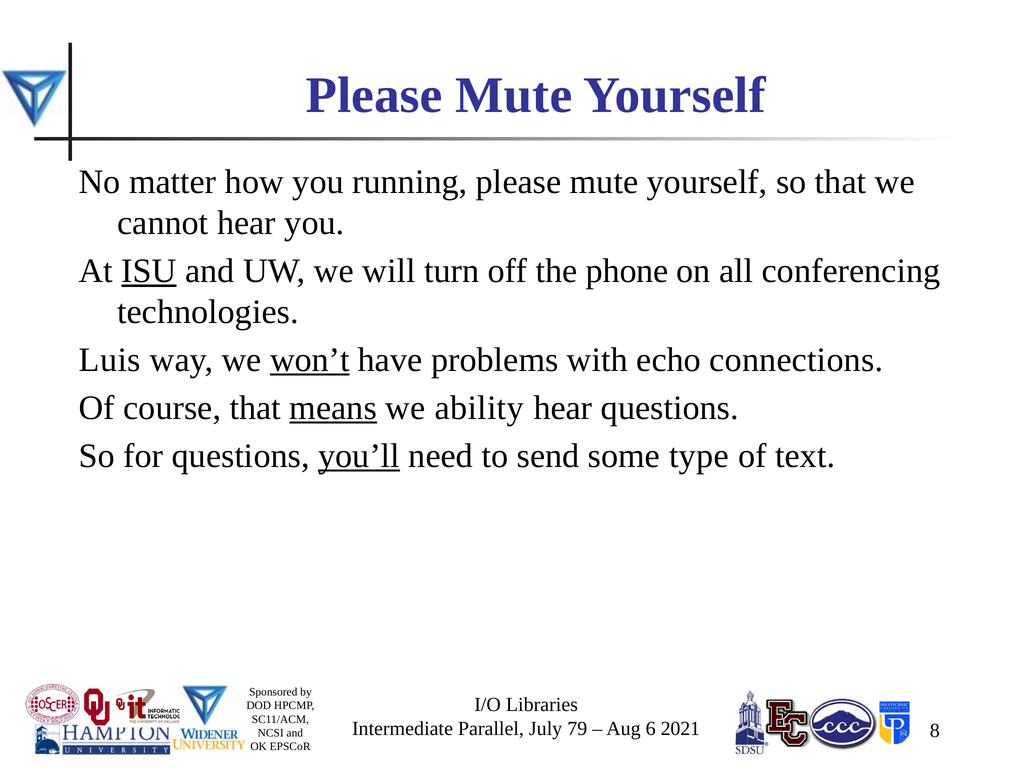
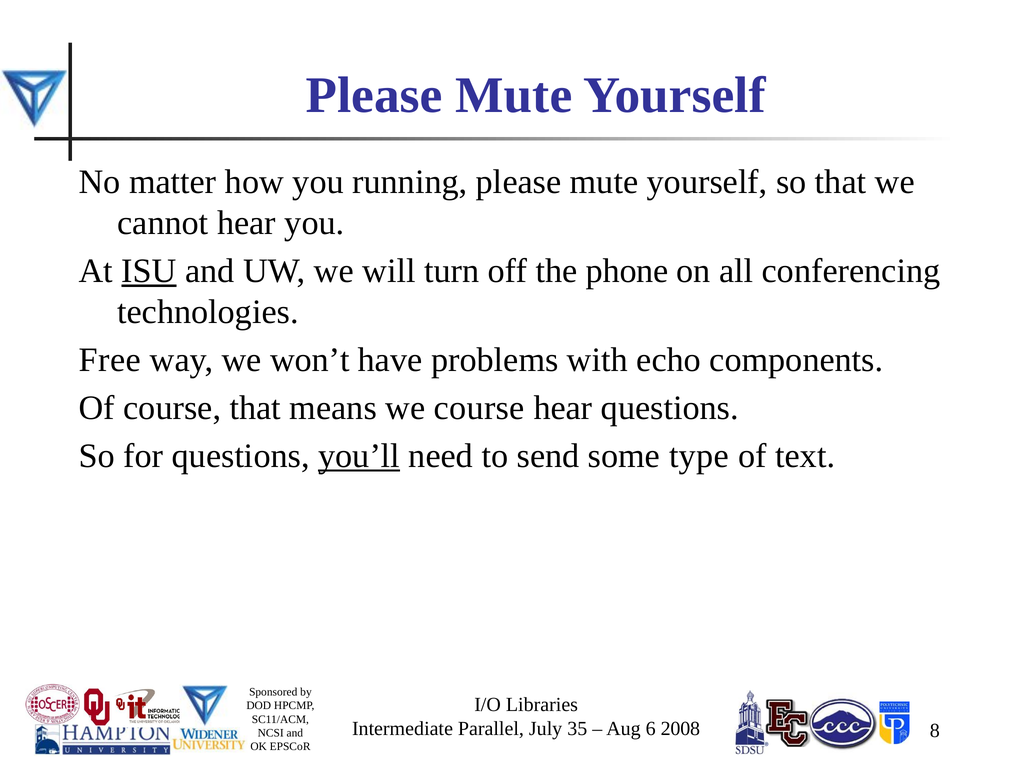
Luis: Luis -> Free
won’t underline: present -> none
connections: connections -> components
means underline: present -> none
we ability: ability -> course
79: 79 -> 35
2021: 2021 -> 2008
